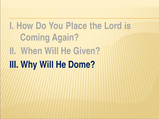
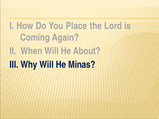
Given: Given -> About
Dome: Dome -> Minas
